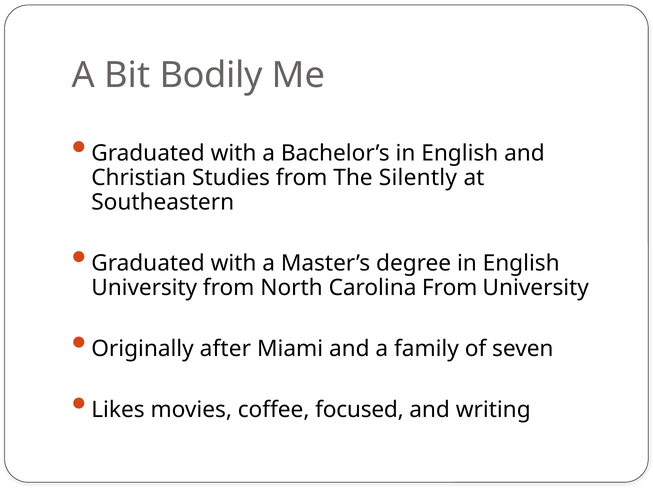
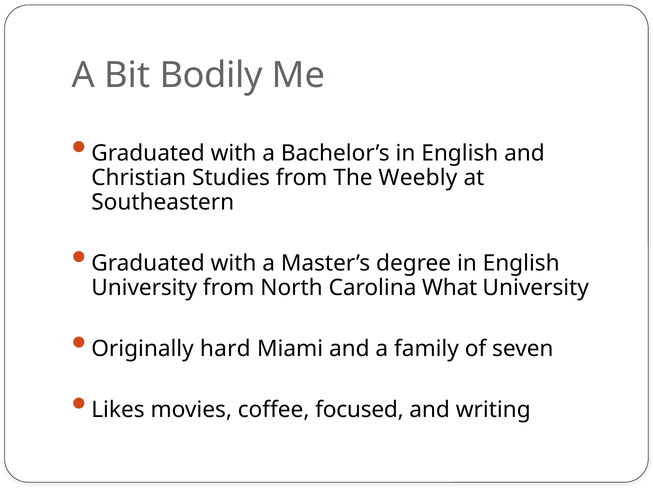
Silently: Silently -> Weebly
Carolina From: From -> What
after: after -> hard
